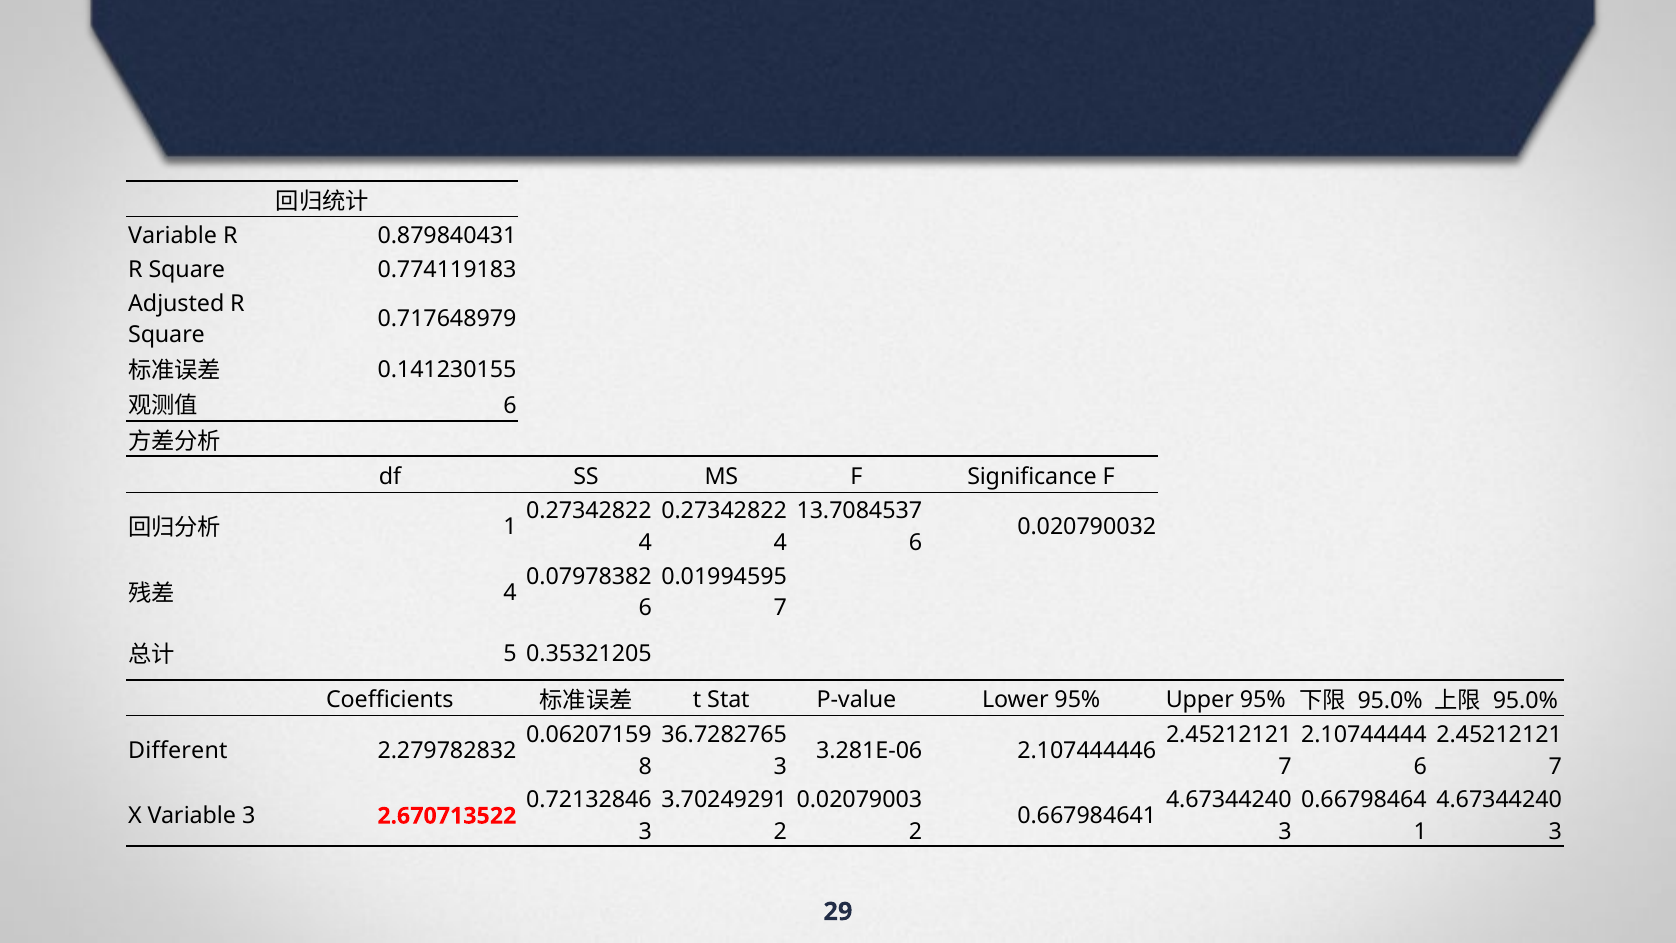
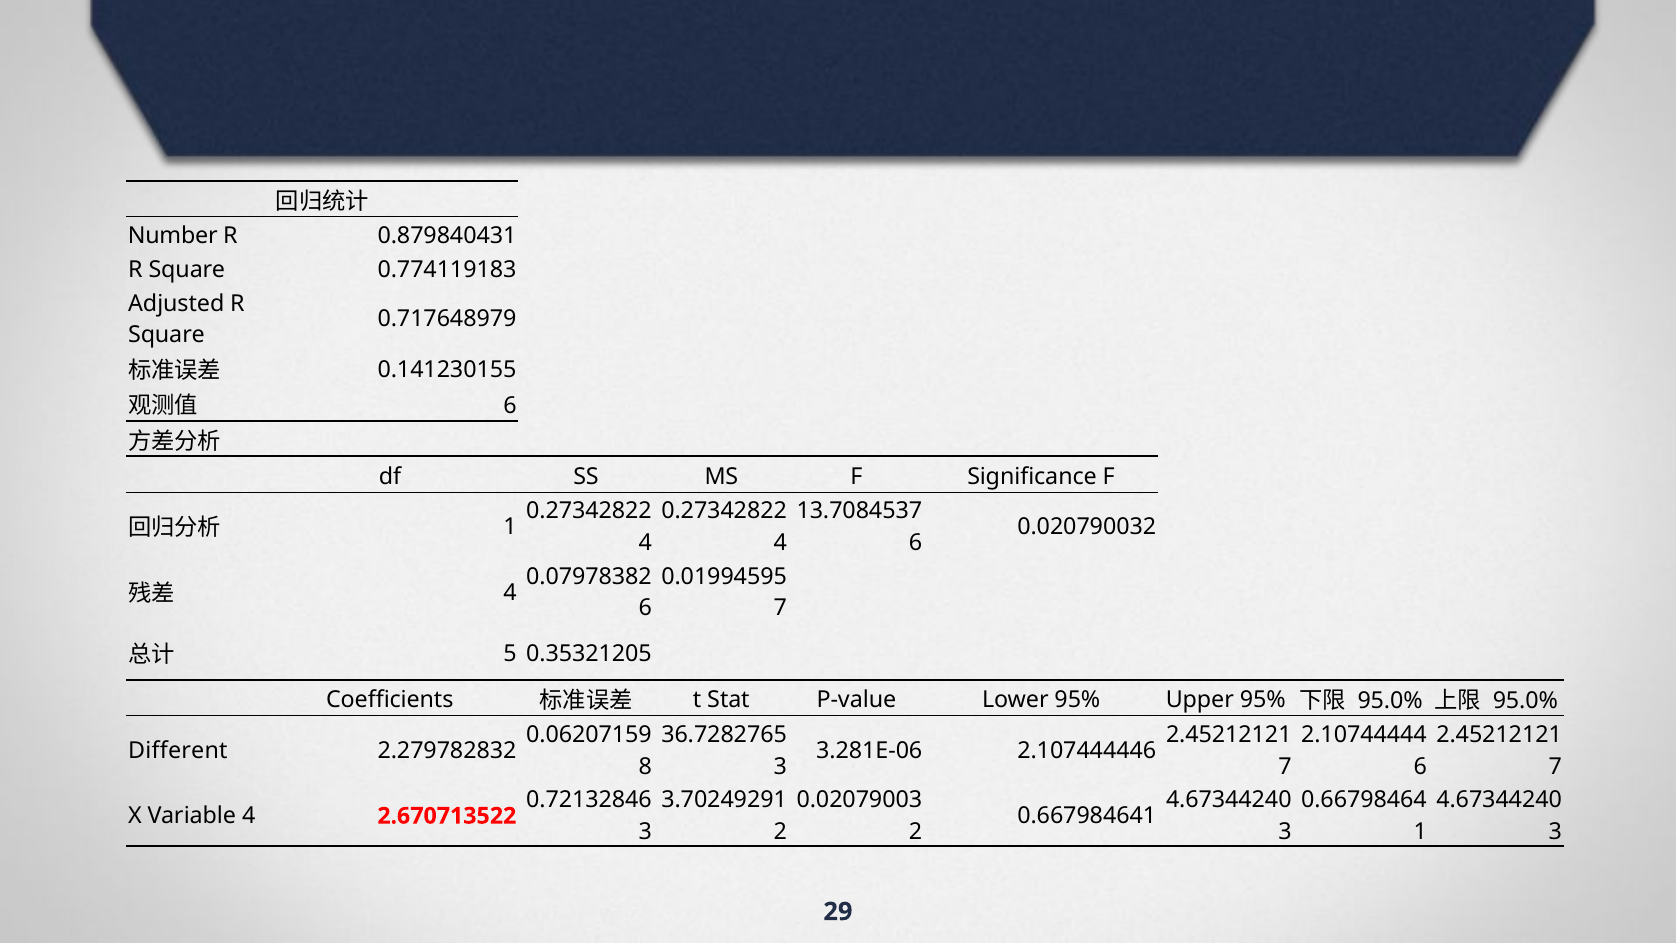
Variable at (173, 236): Variable -> Number
Variable 3: 3 -> 4
